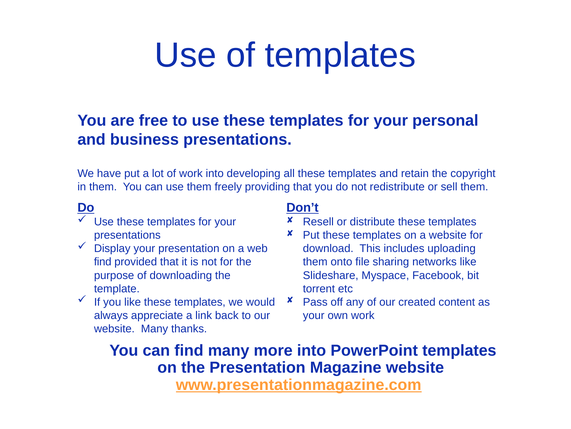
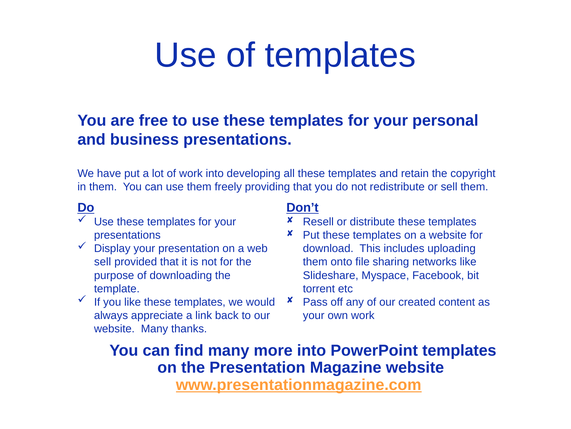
find at (103, 262): find -> sell
